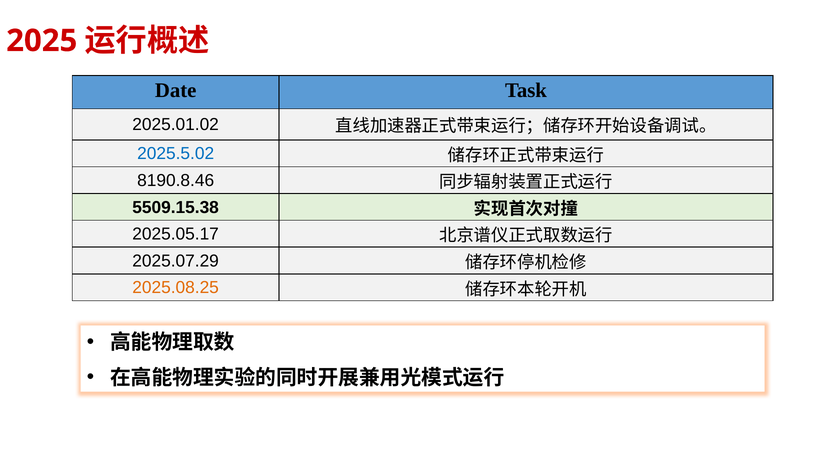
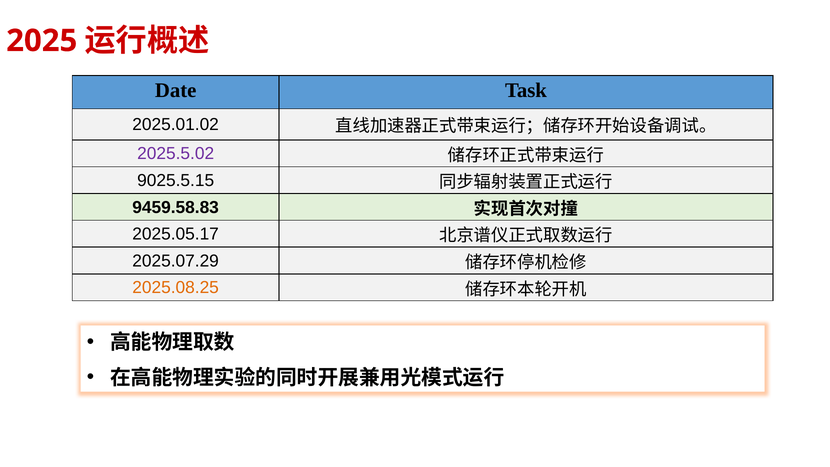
2025.5.02 colour: blue -> purple
8190.8.46: 8190.8.46 -> 9025.5.15
5509.15.38: 5509.15.38 -> 9459.58.83
